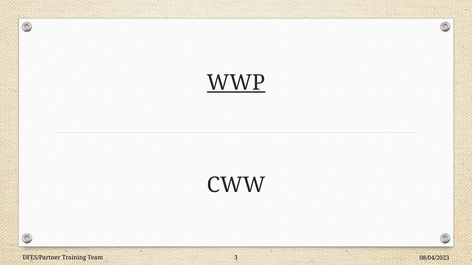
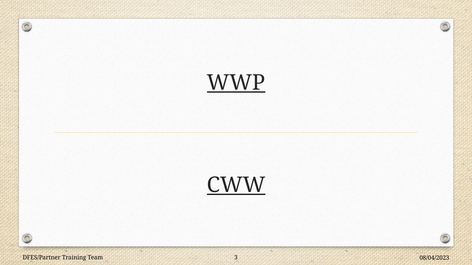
CWW underline: none -> present
